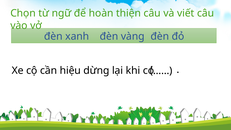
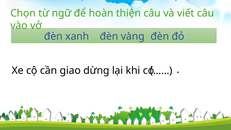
hiệu: hiệu -> giao
